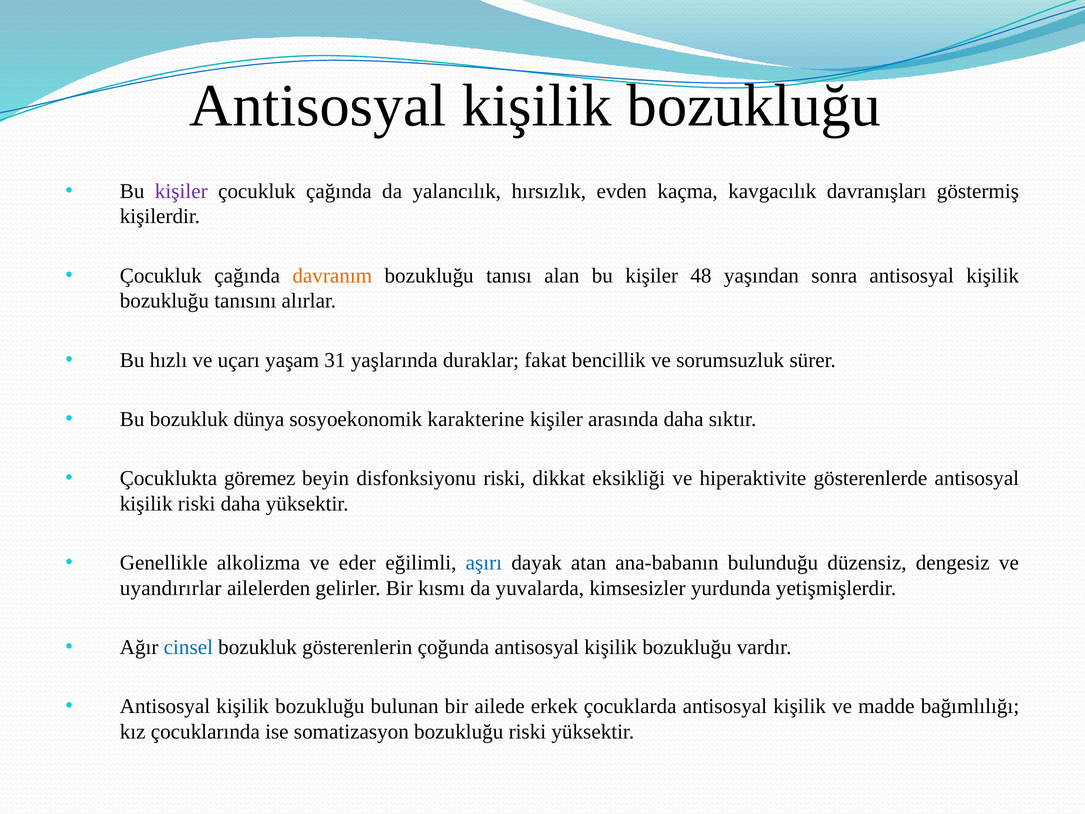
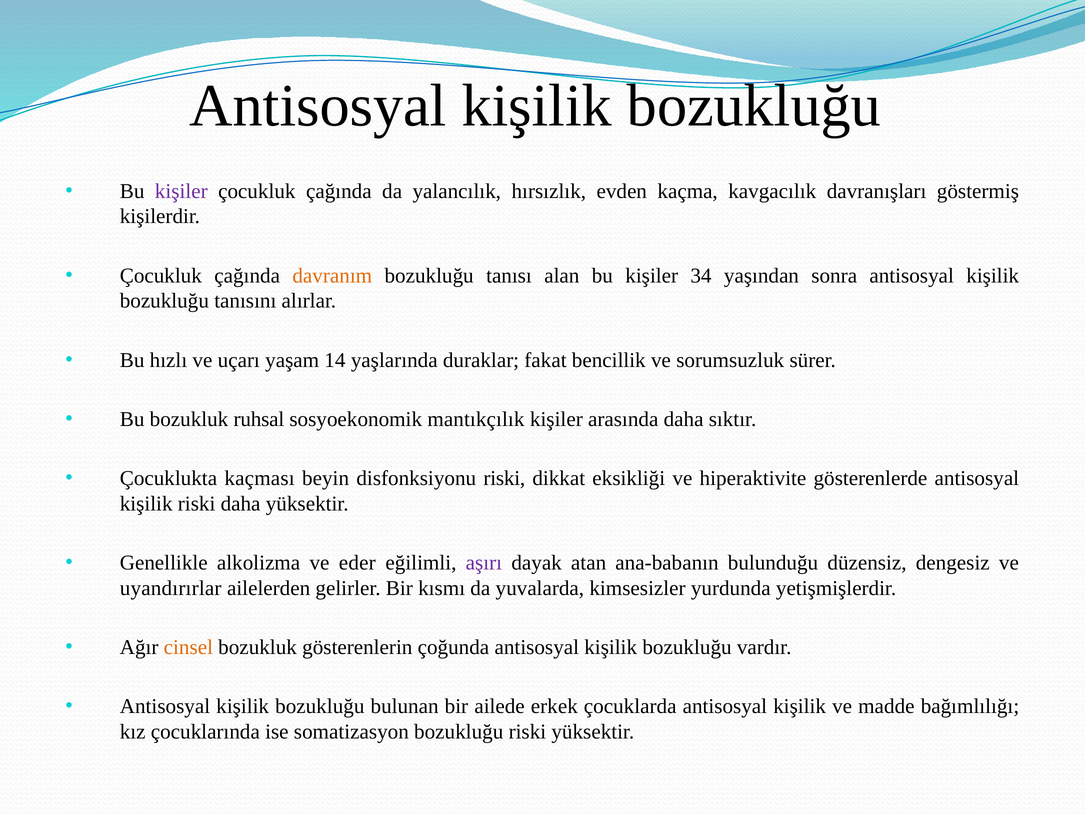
48: 48 -> 34
31: 31 -> 14
dünya: dünya -> ruhsal
karakterine: karakterine -> mantıkçılık
göremez: göremez -> kaçması
aşırı colour: blue -> purple
cinsel colour: blue -> orange
